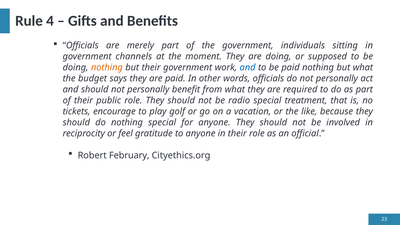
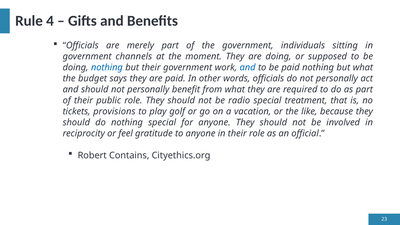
nothing at (107, 67) colour: orange -> blue
encourage: encourage -> provisions
February: February -> Contains
